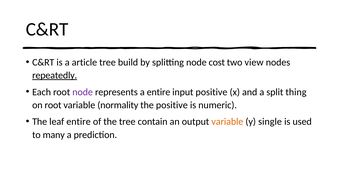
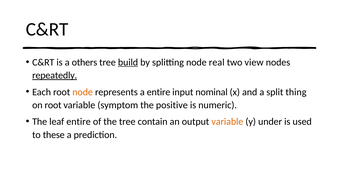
article: article -> others
build underline: none -> present
cost: cost -> real
node at (83, 92) colour: purple -> orange
input positive: positive -> nominal
normality: normality -> symptom
single: single -> under
many: many -> these
